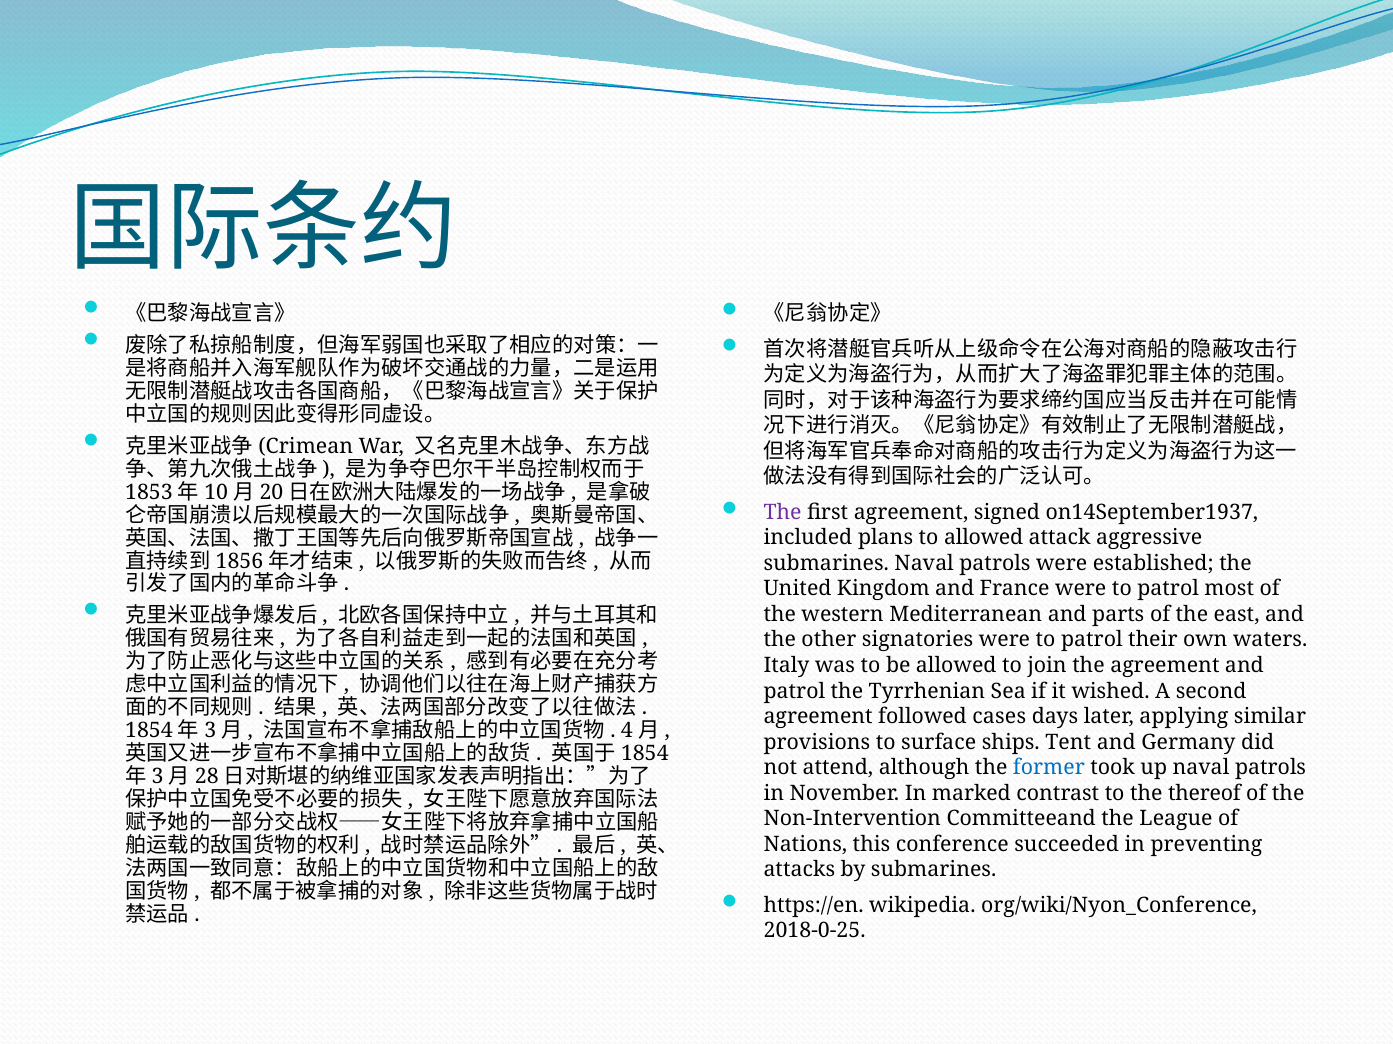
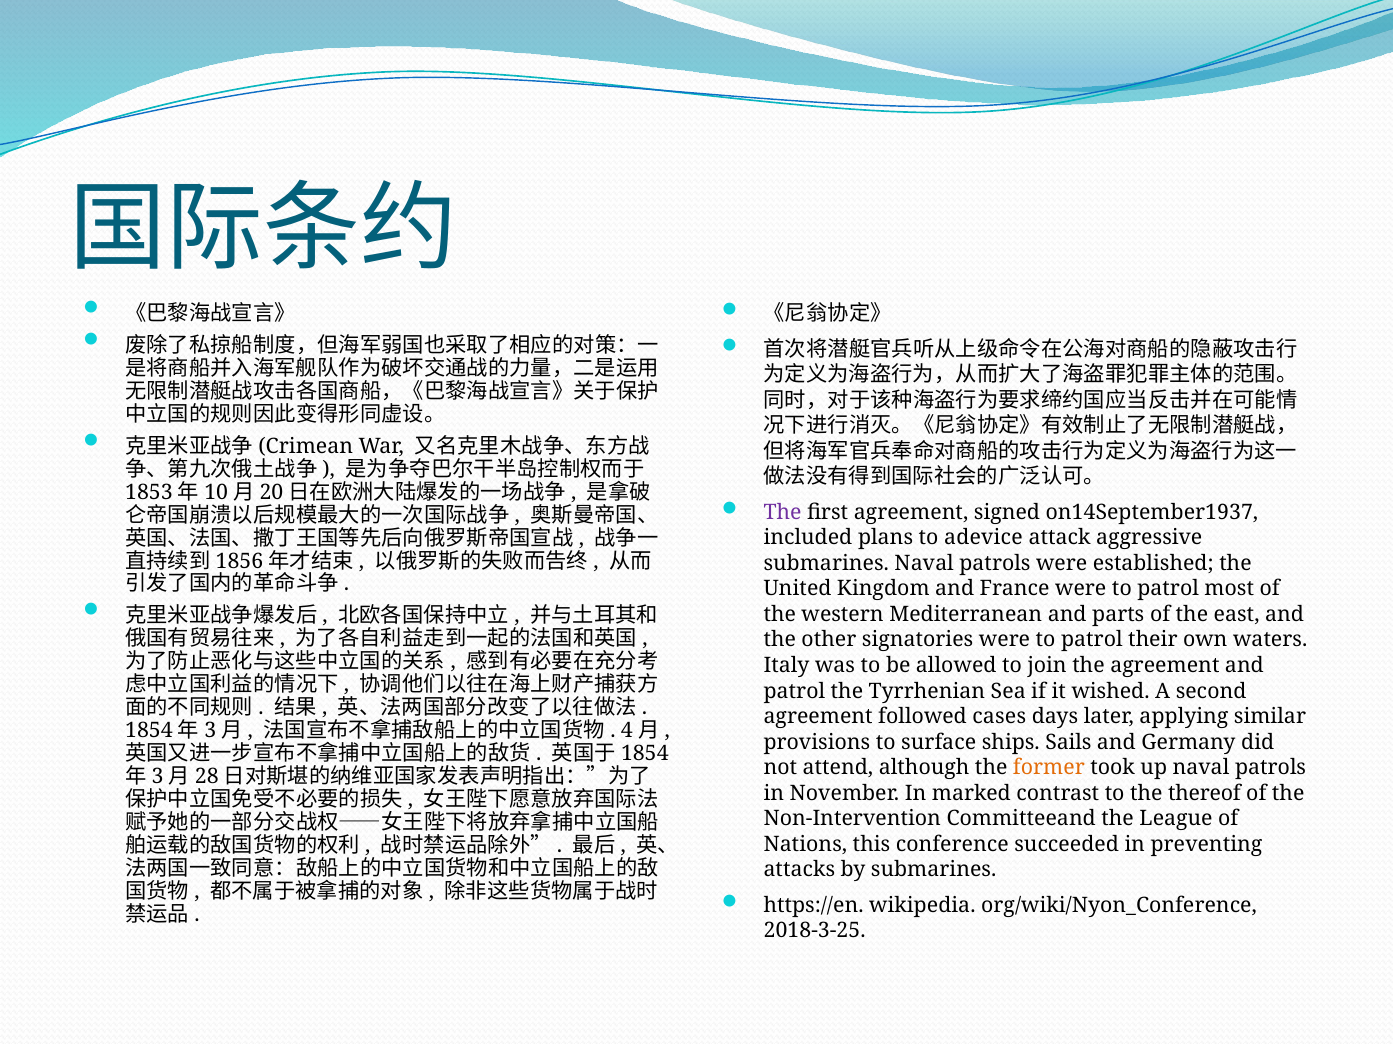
to allowed: allowed -> adevice
Tent: Tent -> Sails
former colour: blue -> orange
2018-0-25: 2018-0-25 -> 2018-3-25
